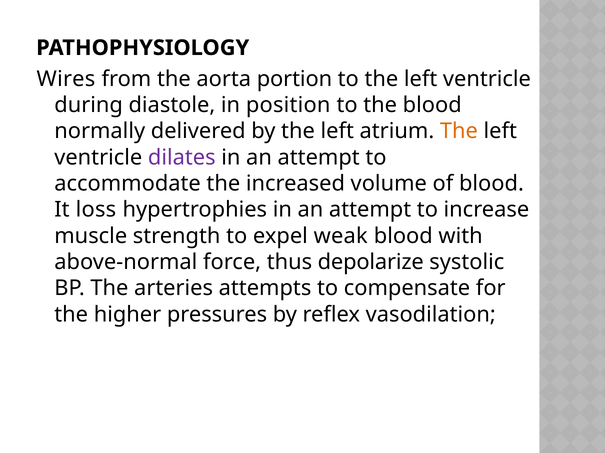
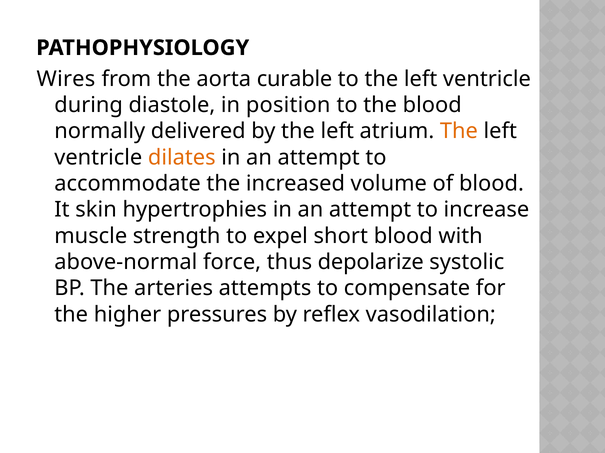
portion: portion -> curable
dilates colour: purple -> orange
loss: loss -> skin
weak: weak -> short
